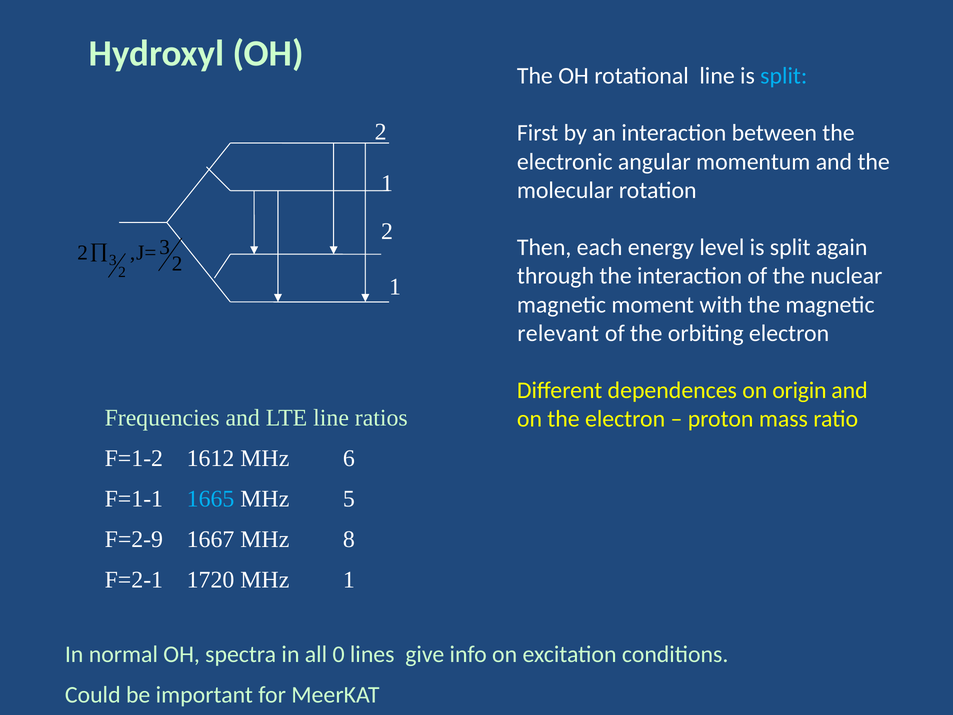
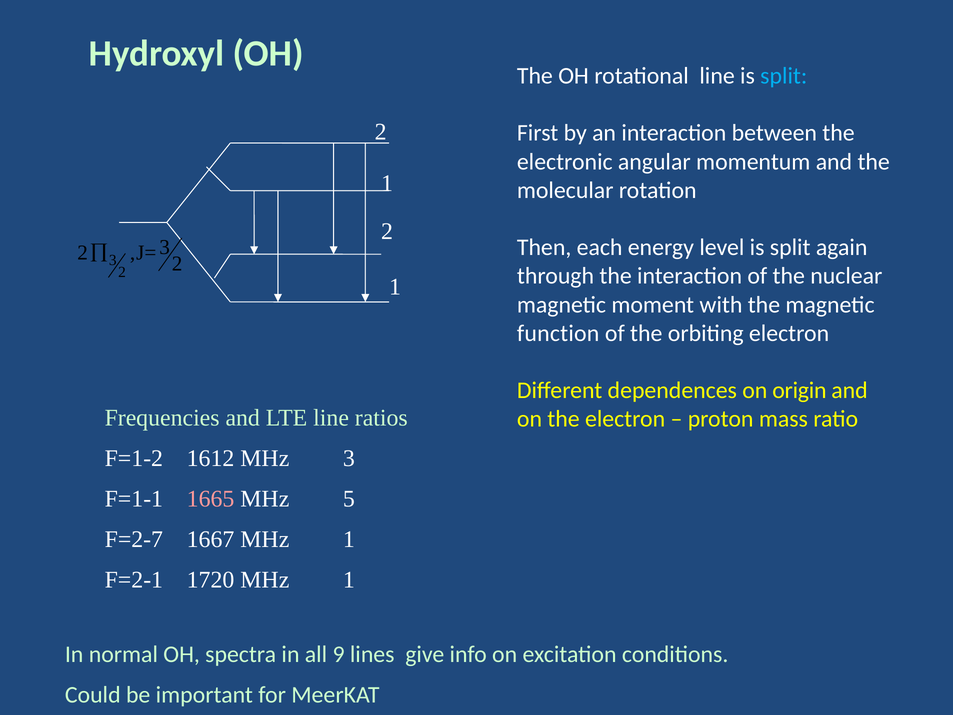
relevant: relevant -> function
MHz 6: 6 -> 3
1665 colour: light blue -> pink
F=2-9: F=2-9 -> F=2-7
1667 MHz 8: 8 -> 1
0: 0 -> 9
